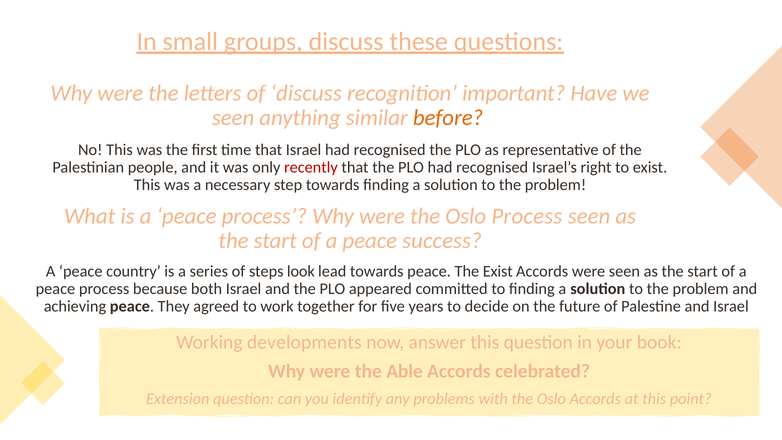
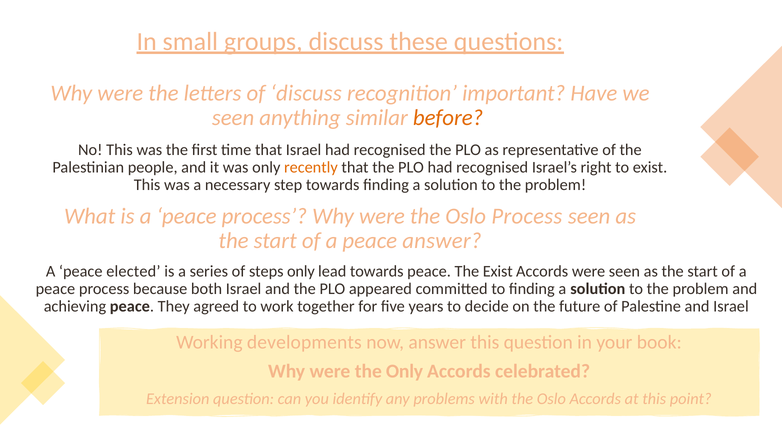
recently colour: red -> orange
peace success: success -> answer
country: country -> elected
steps look: look -> only
the Able: Able -> Only
